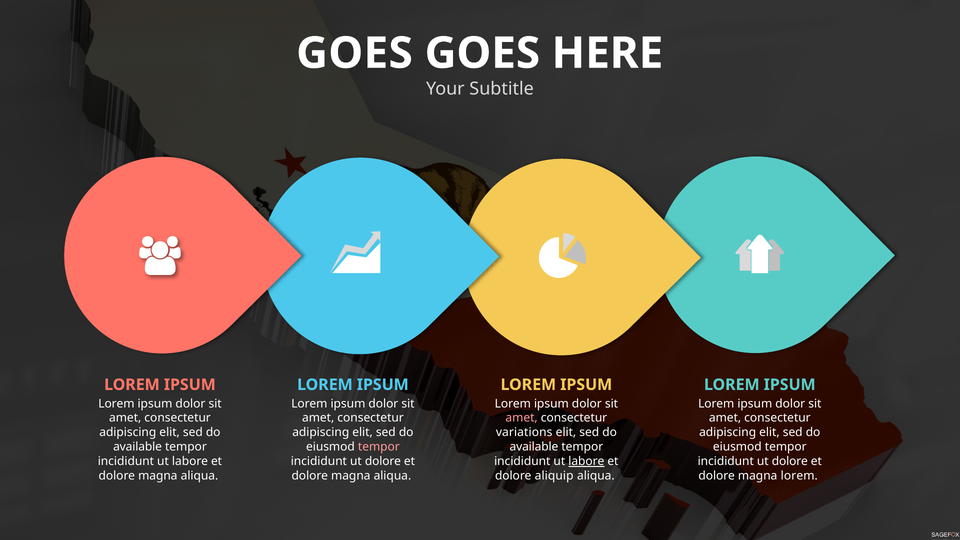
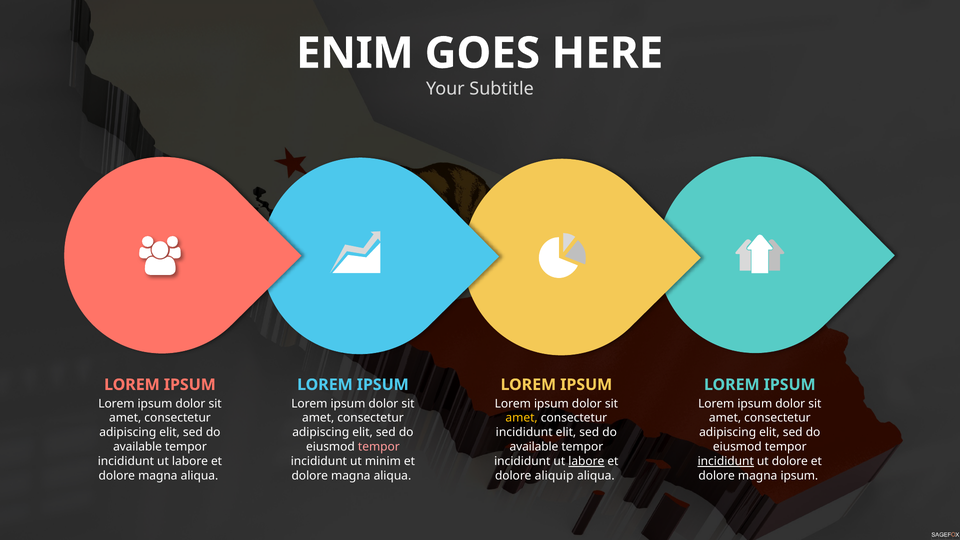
GOES at (354, 53): GOES -> ENIM
amet at (522, 418) colour: pink -> yellow
variations at (524, 432): variations -> incididunt
dolore at (383, 461): dolore -> minim
incididunt at (726, 461) underline: none -> present
magna lorem: lorem -> ipsum
